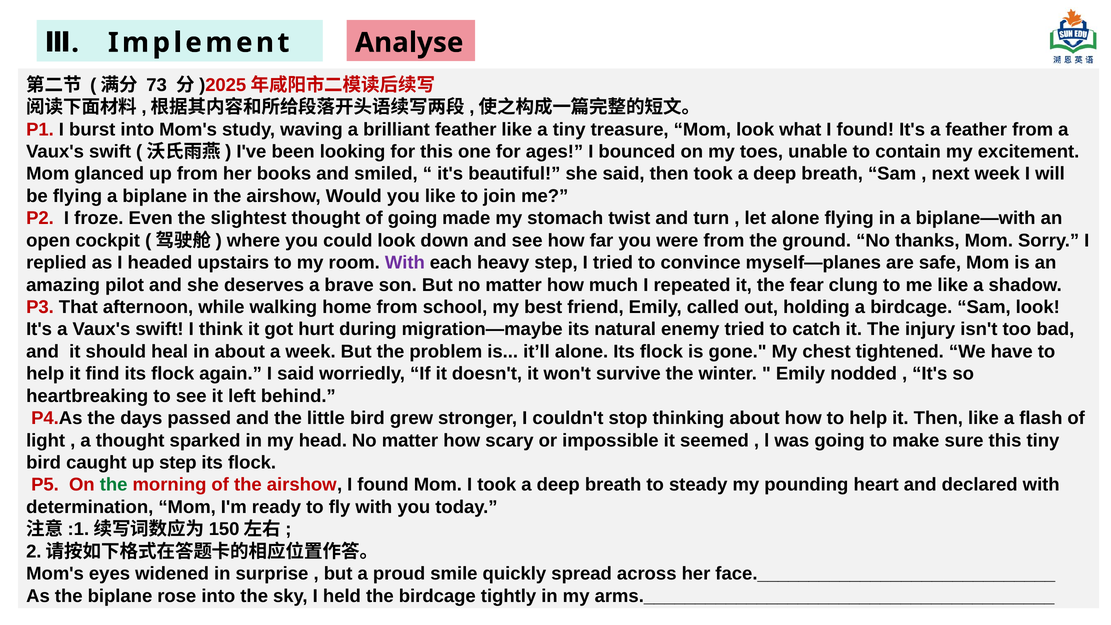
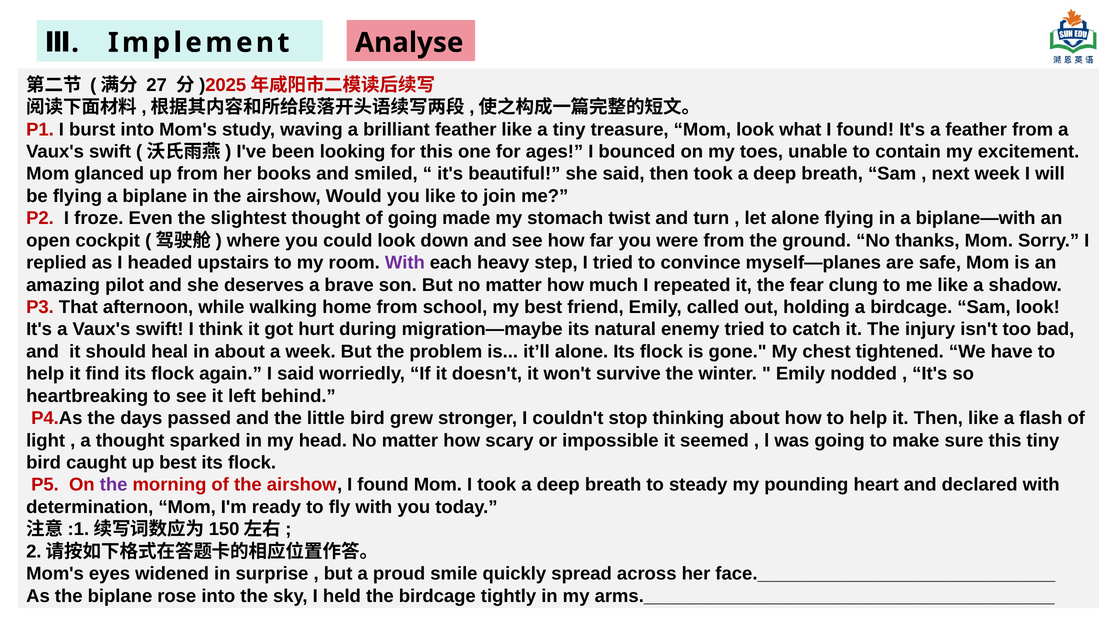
73: 73 -> 27
up step: step -> best
the at (114, 485) colour: green -> purple
